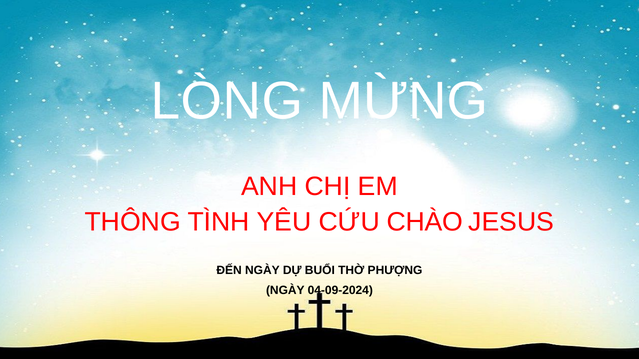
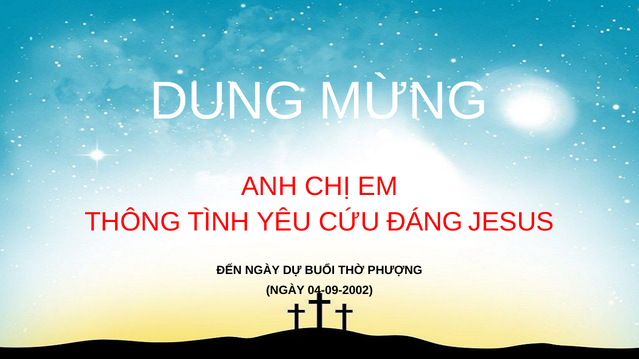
LÒNG: LÒNG -> DUNG
CHÀO: CHÀO -> ĐÁNG
04-09-2024: 04-09-2024 -> 04-09-2002
